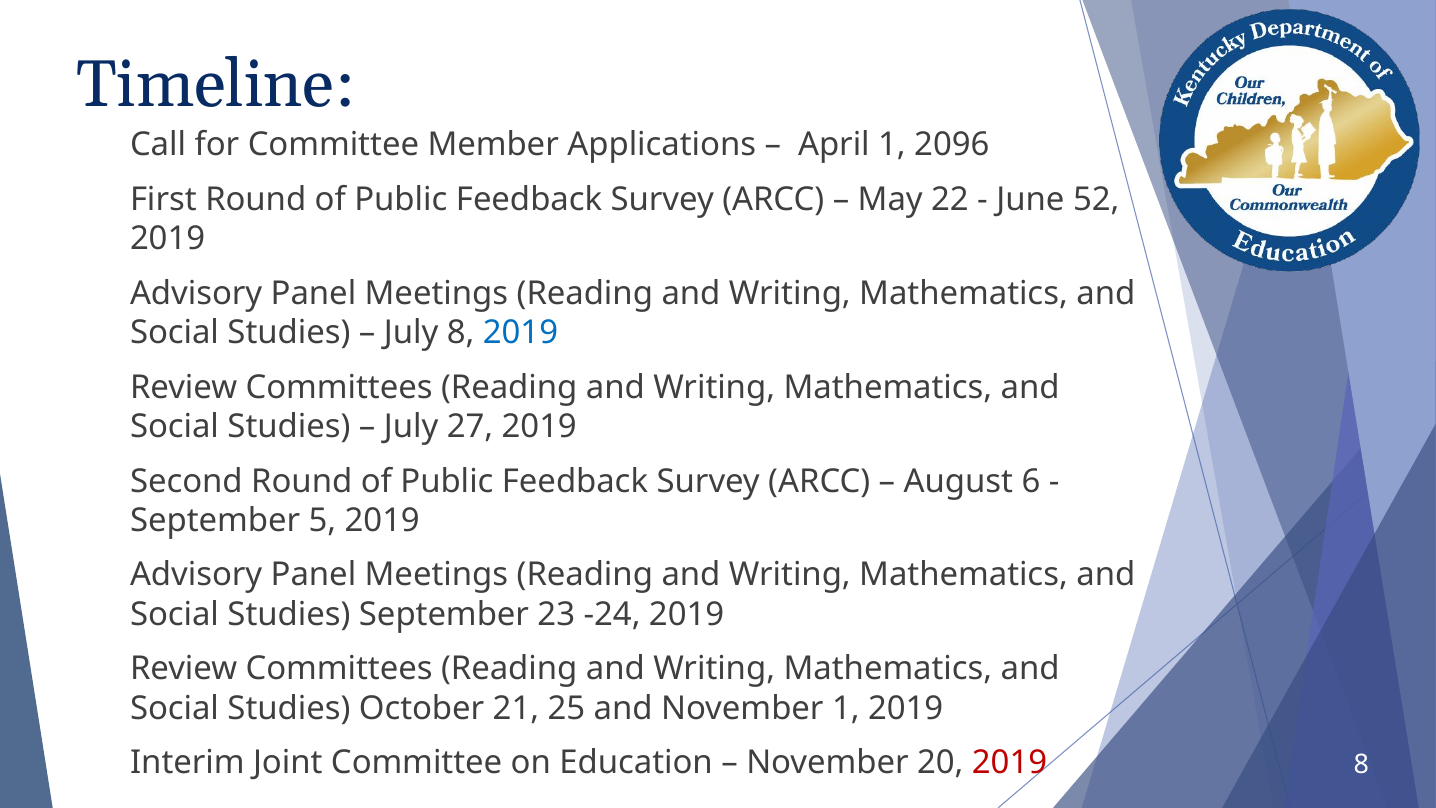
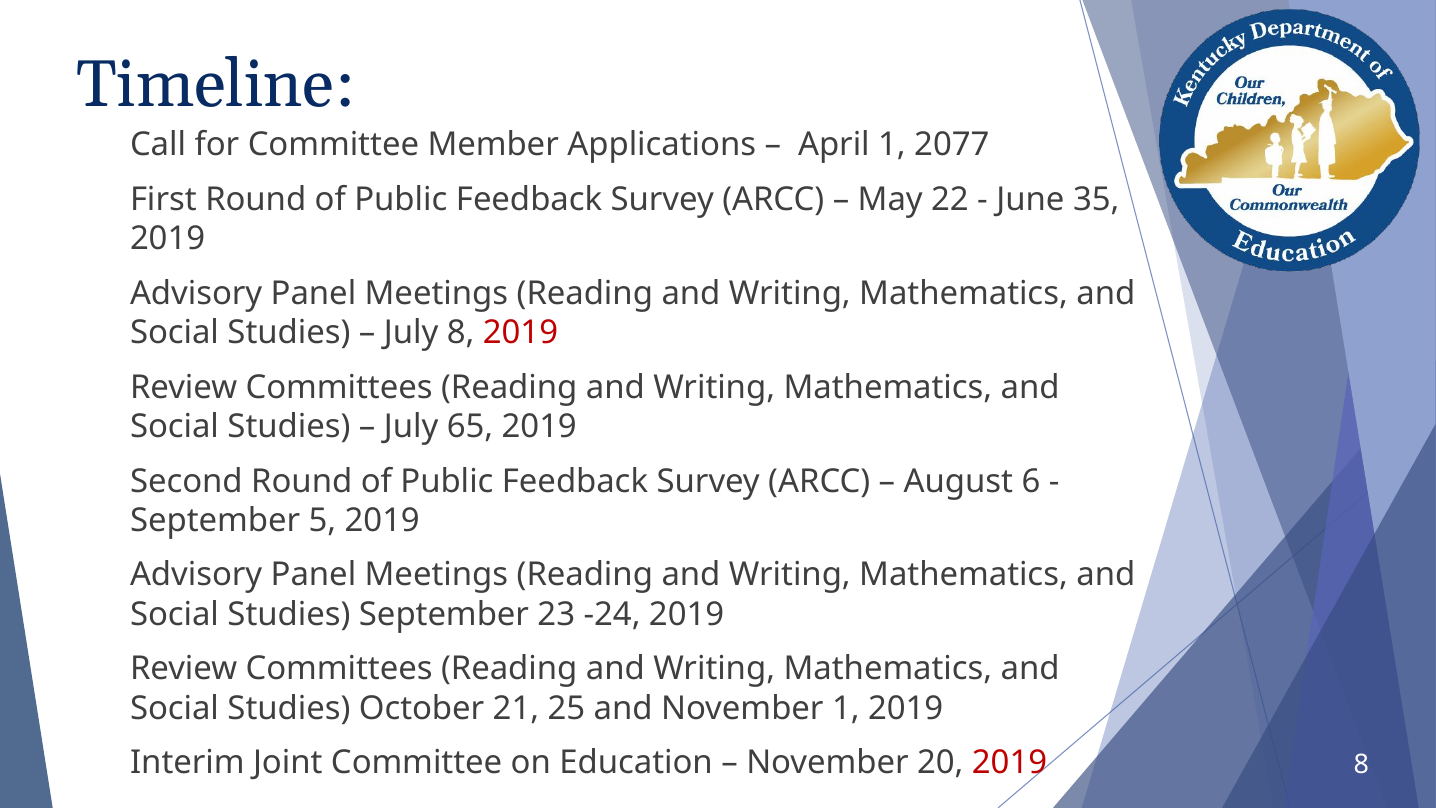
2096: 2096 -> 2077
52: 52 -> 35
2019 at (520, 333) colour: blue -> red
27: 27 -> 65
